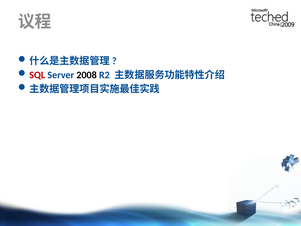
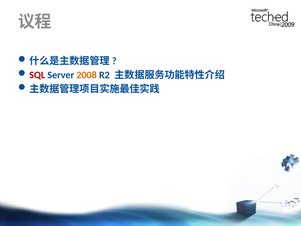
2008 colour: black -> orange
